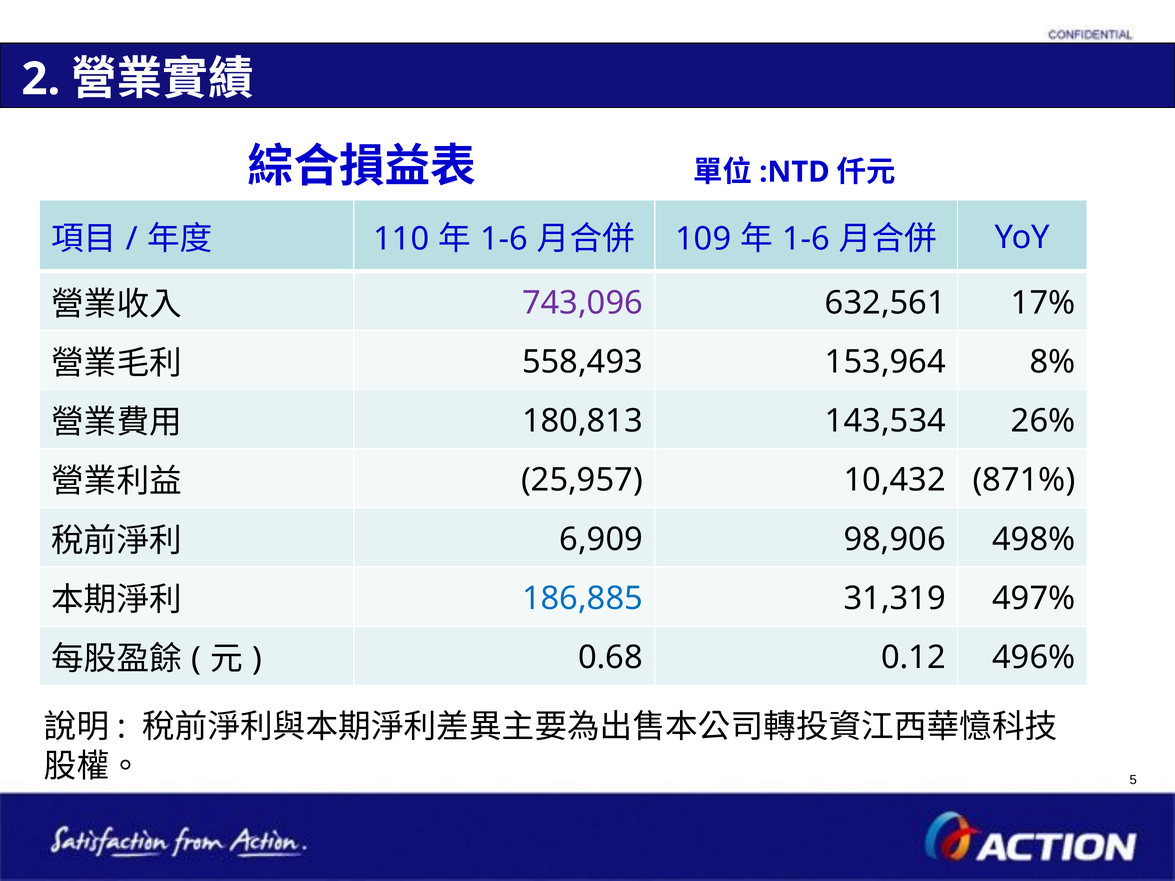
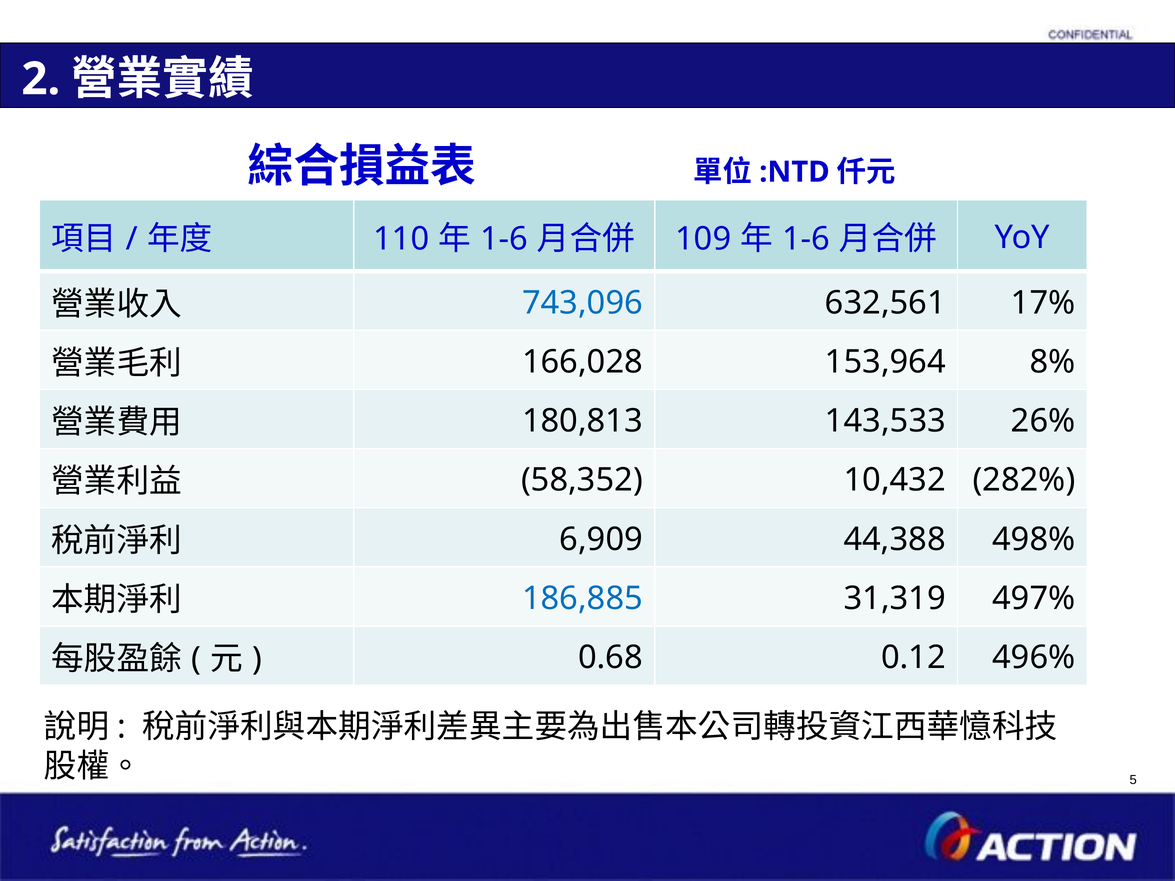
743,096 colour: purple -> blue
558,493: 558,493 -> 166,028
143,534: 143,534 -> 143,533
25,957: 25,957 -> 58,352
871%: 871% -> 282%
98,906: 98,906 -> 44,388
